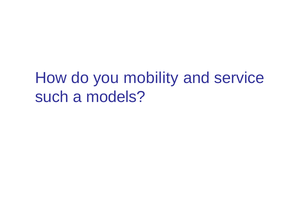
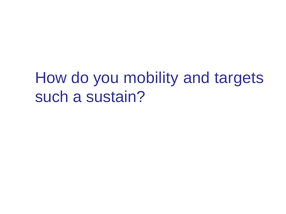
service: service -> targets
models: models -> sustain
